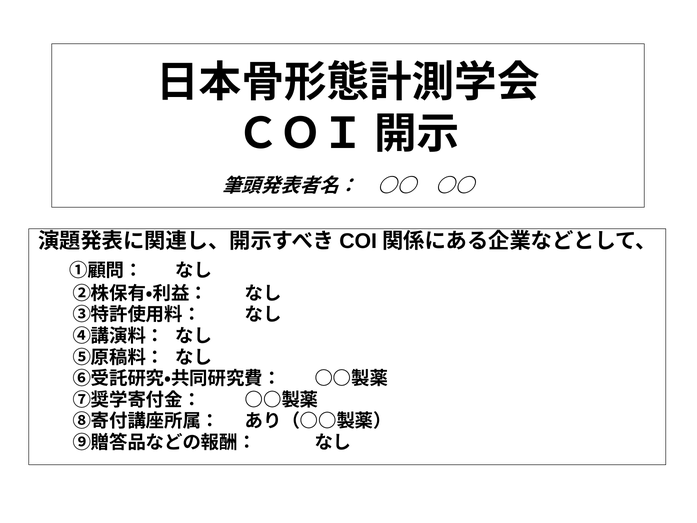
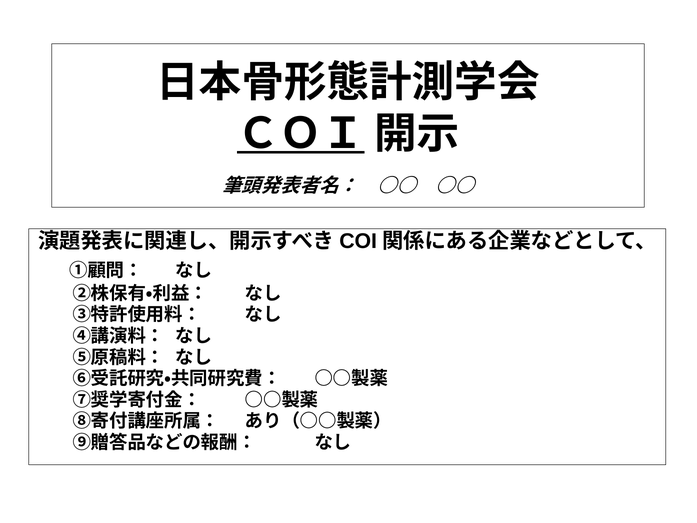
ＣＯＩ underline: none -> present
